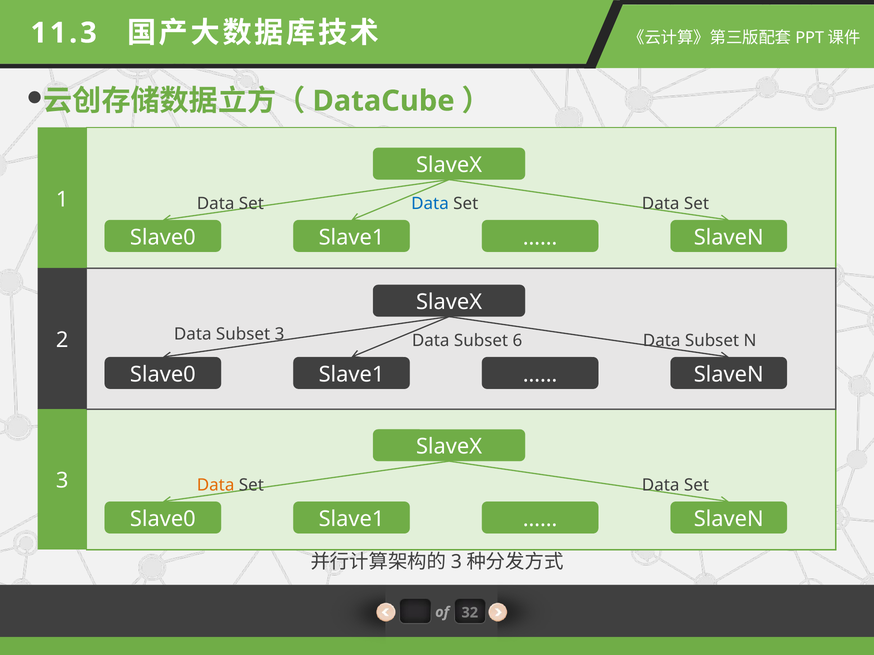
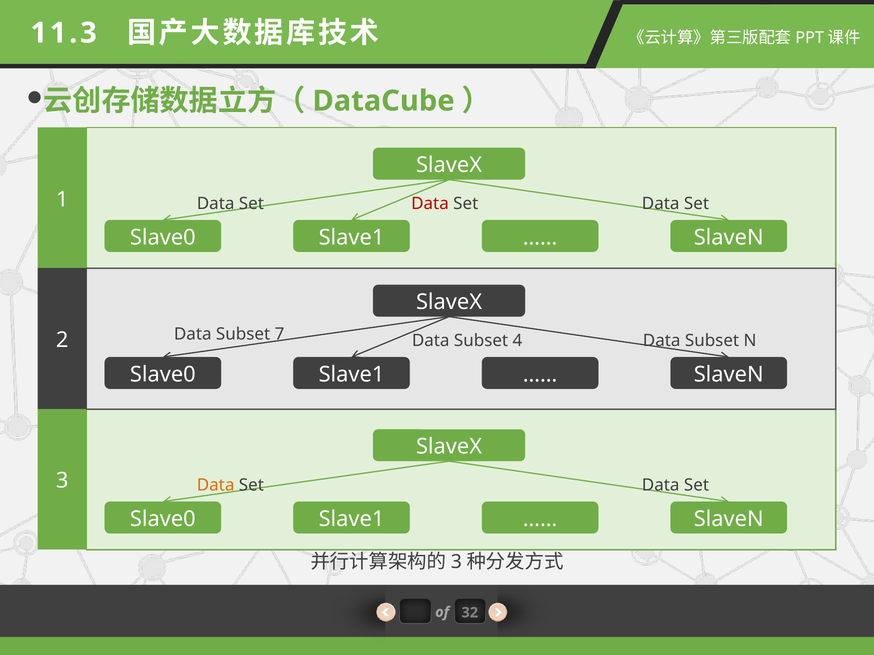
Data at (430, 204) colour: blue -> red
Subset 3: 3 -> 7
6: 6 -> 4
